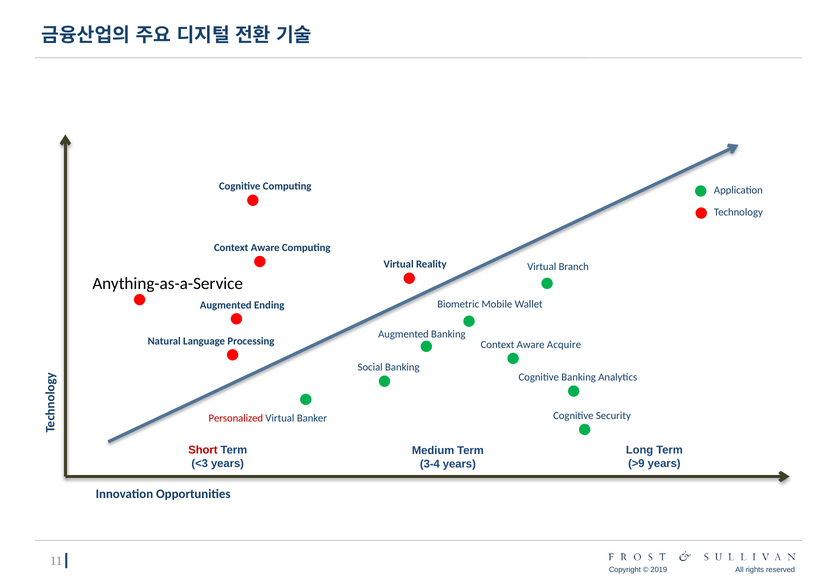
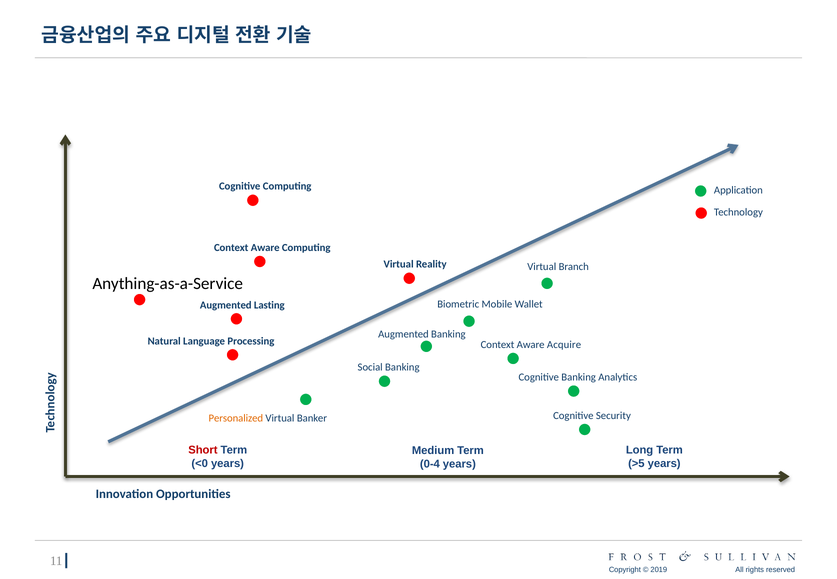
Ending: Ending -> Lasting
Personalized colour: red -> orange
>9: >9 -> >5
<3: <3 -> <0
3-4: 3-4 -> 0-4
